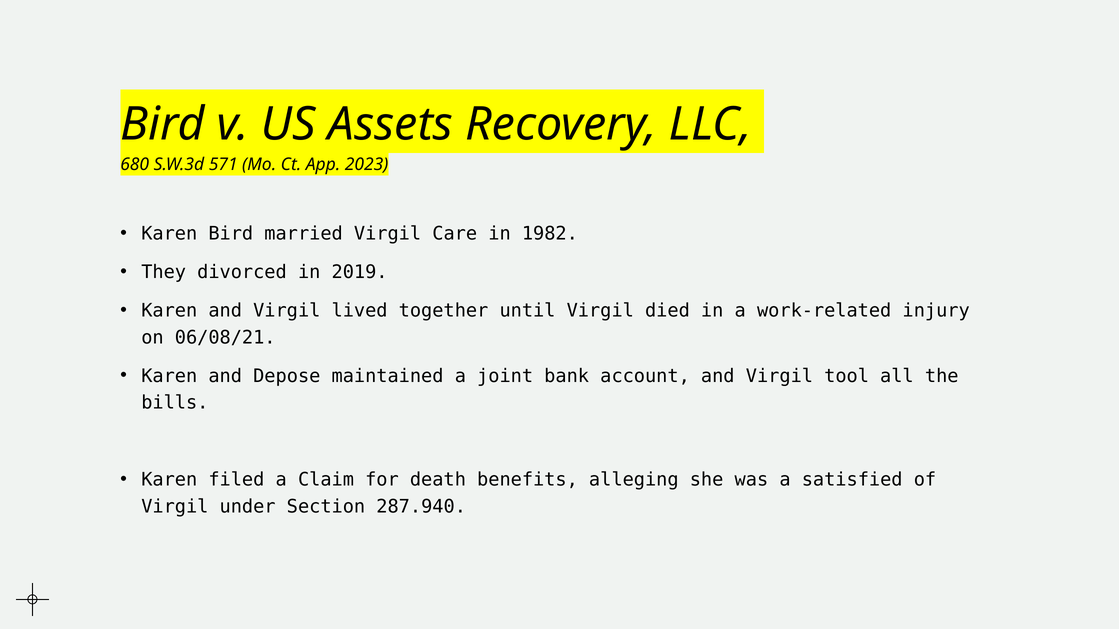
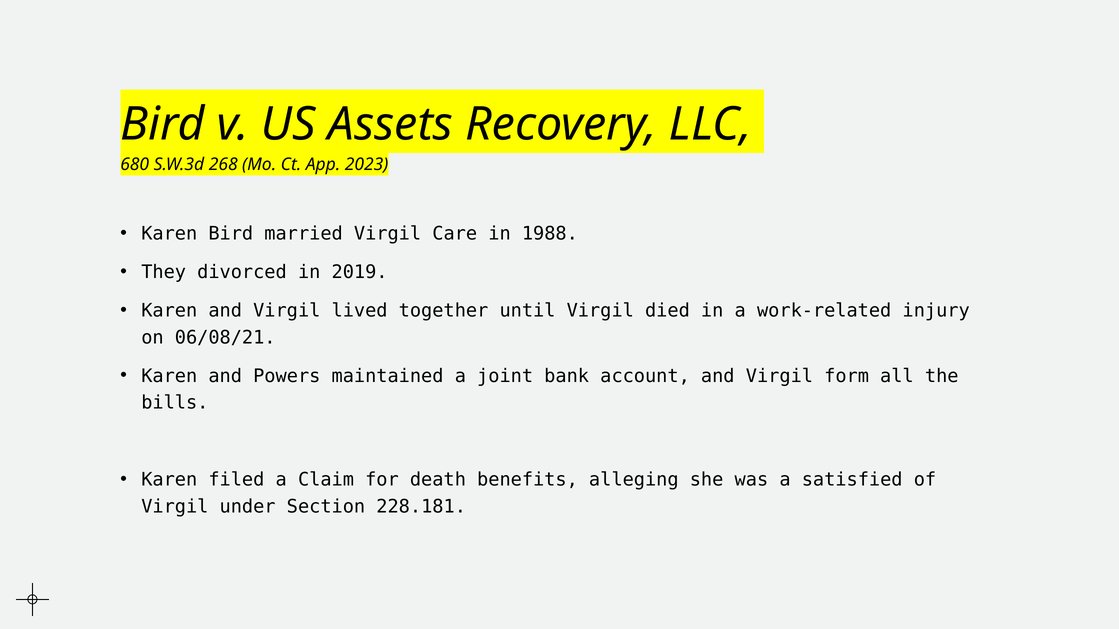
571: 571 -> 268
1982: 1982 -> 1988
Depose: Depose -> Powers
tool: tool -> form
287.940: 287.940 -> 228.181
